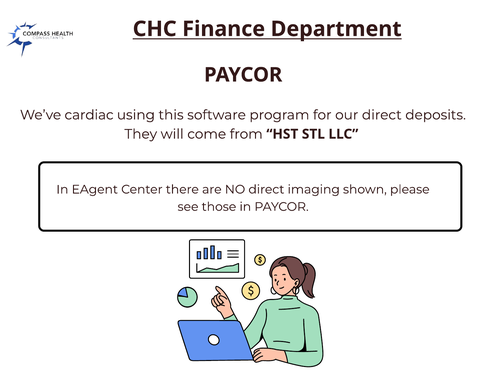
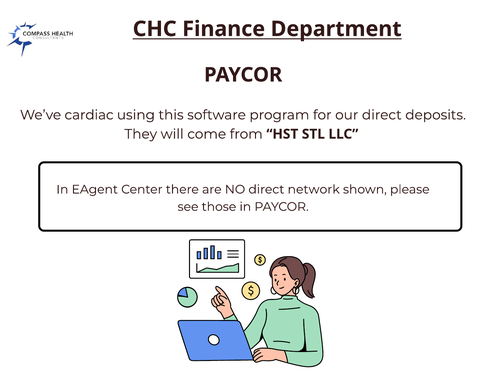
imaging: imaging -> network
